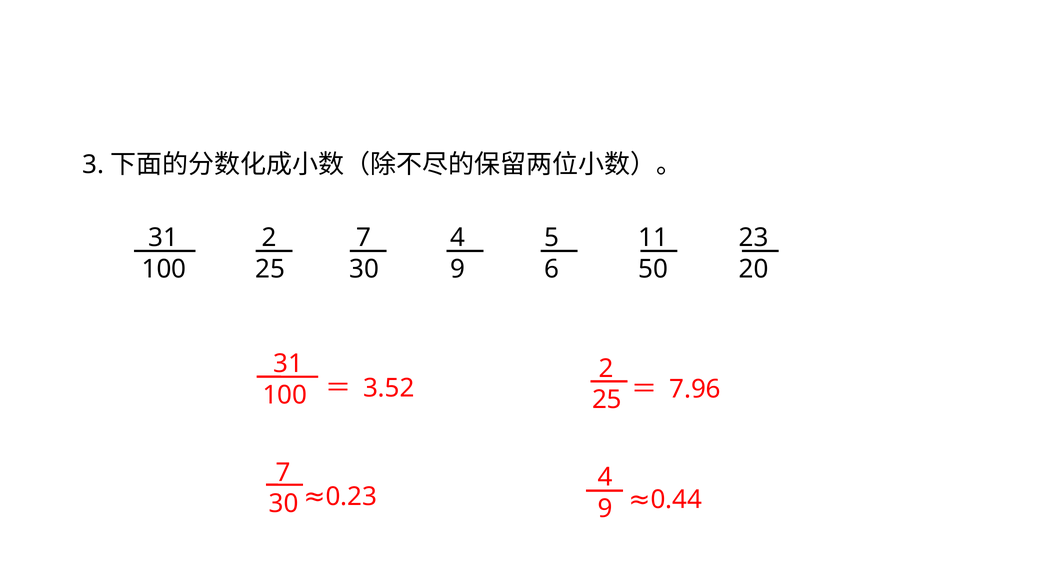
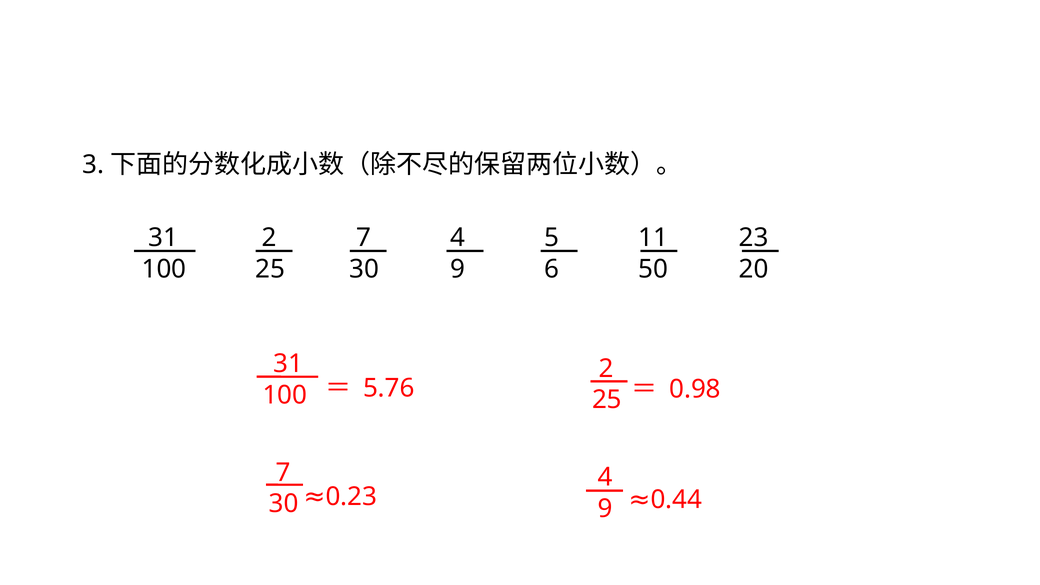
3.52: 3.52 -> 5.76
7.96: 7.96 -> 0.98
